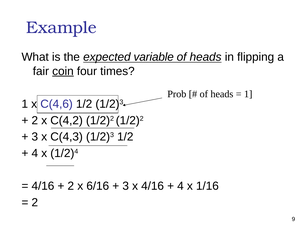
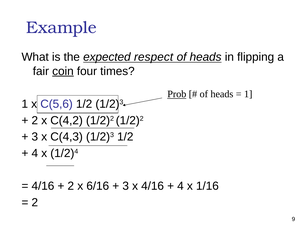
variable: variable -> respect
Prob underline: none -> present
C(4,6: C(4,6 -> C(5,6
